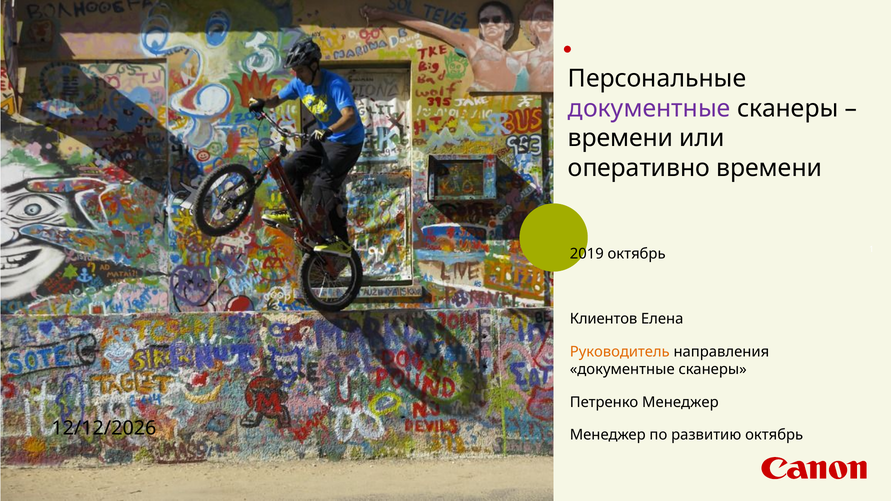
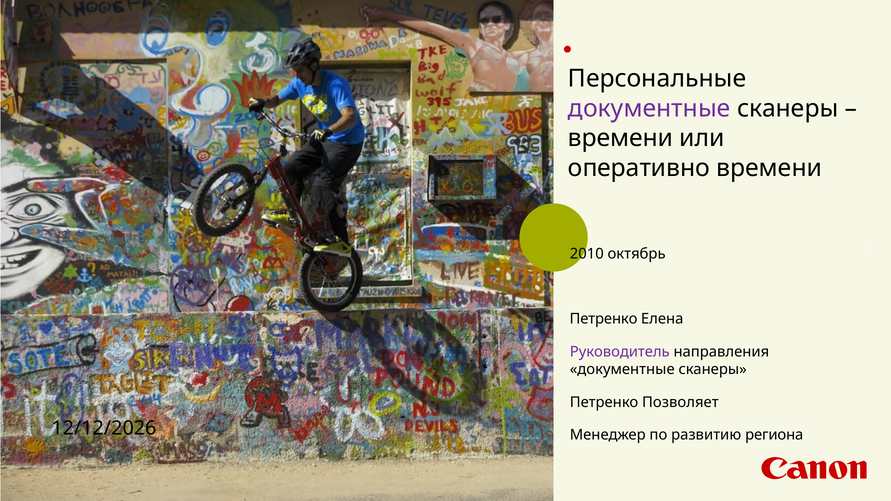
2019: 2019 -> 2010
Клиентов at (604, 319): Клиентов -> Петренко
Руководитель colour: orange -> purple
Петренко Менеджер: Менеджер -> Позволяет
развитию октябрь: октябрь -> региона
